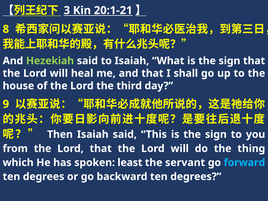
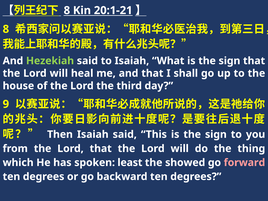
3 at (67, 10): 3 -> 8
servant: servant -> showed
forward colour: light blue -> pink
